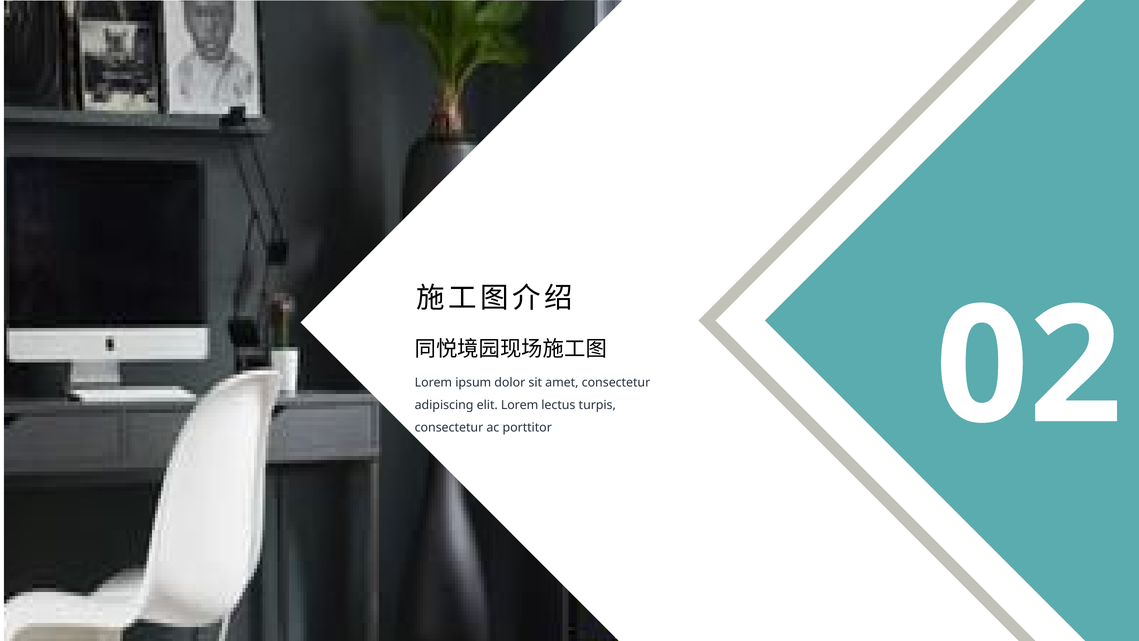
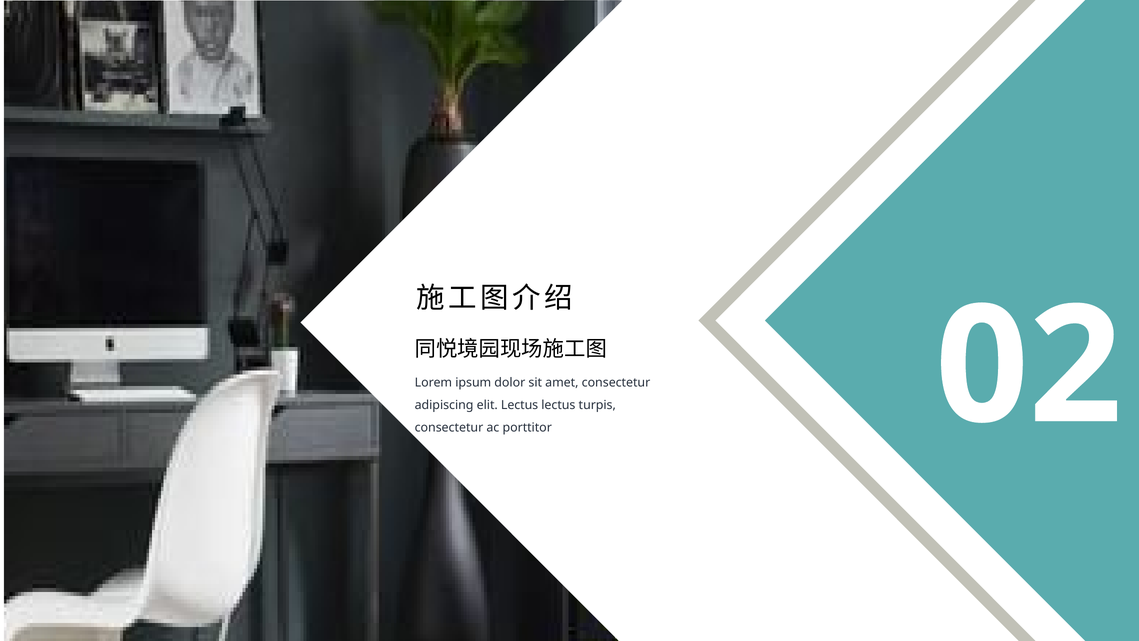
elit Lorem: Lorem -> Lectus
